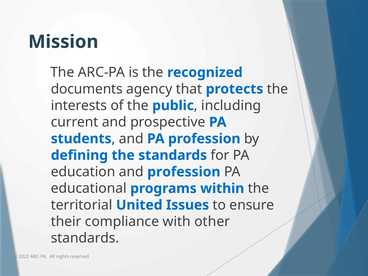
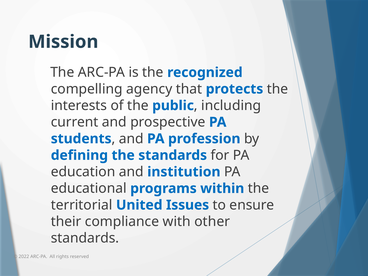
documents: documents -> compelling
and profession: profession -> institution
